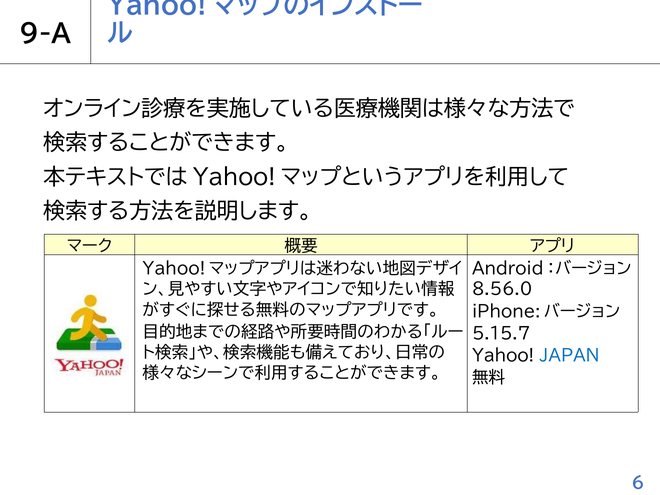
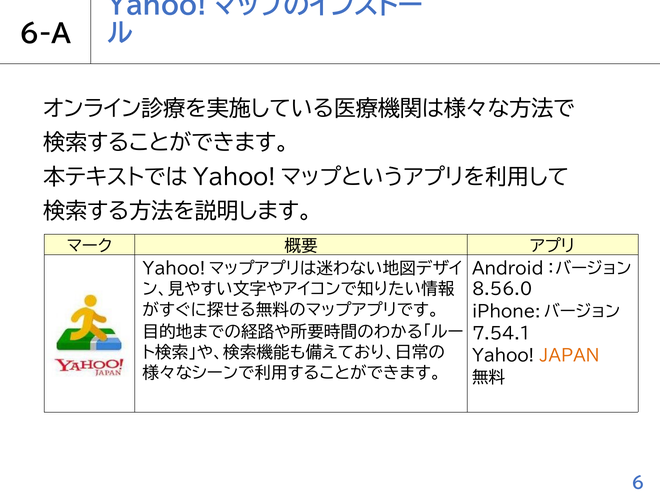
9-A: 9-A -> 6-A
5.15.7: 5.15.7 -> 7.54.1
JAPAN colour: blue -> orange
